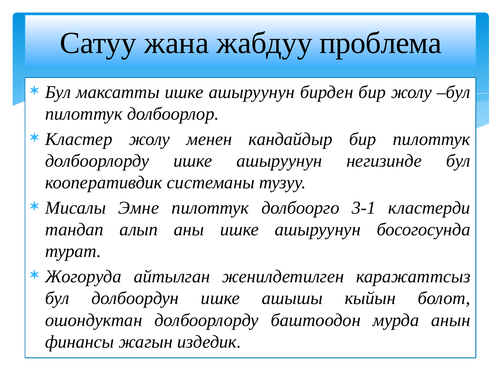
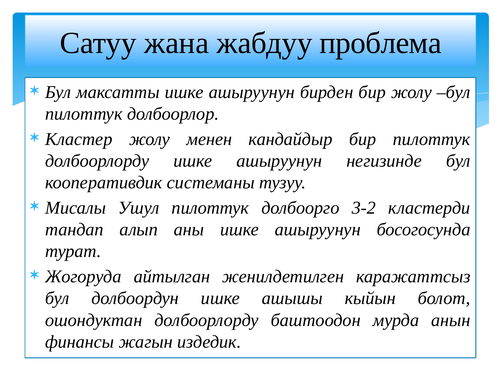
Эмне: Эмне -> Ушул
3-1: 3-1 -> 3-2
